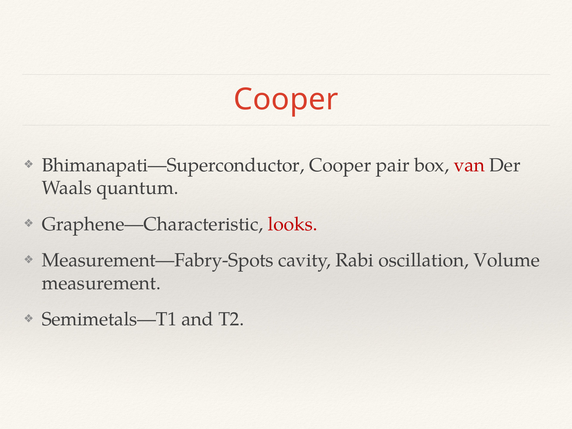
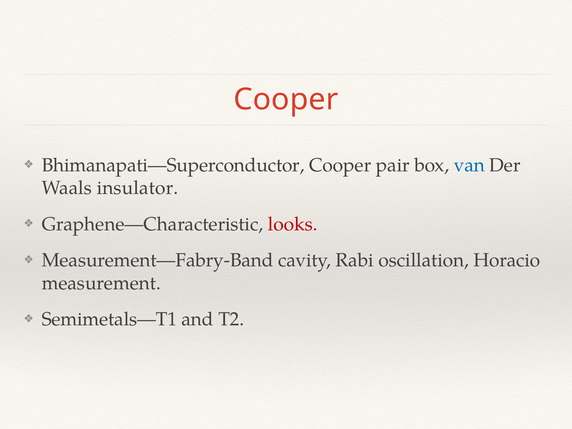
van colour: red -> blue
quantum: quantum -> insulator
Measurement—Fabry-Spots: Measurement—Fabry-Spots -> Measurement—Fabry-Band
Volume: Volume -> Horacio
